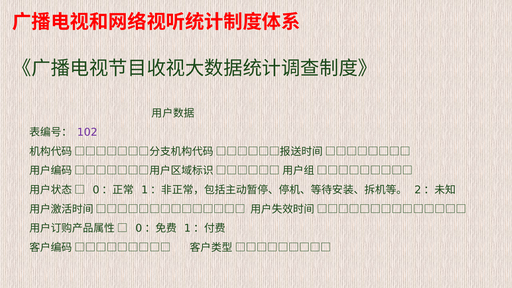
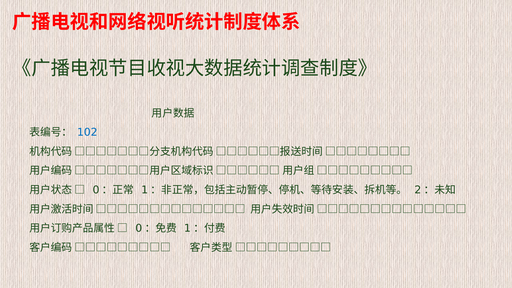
102 colour: purple -> blue
